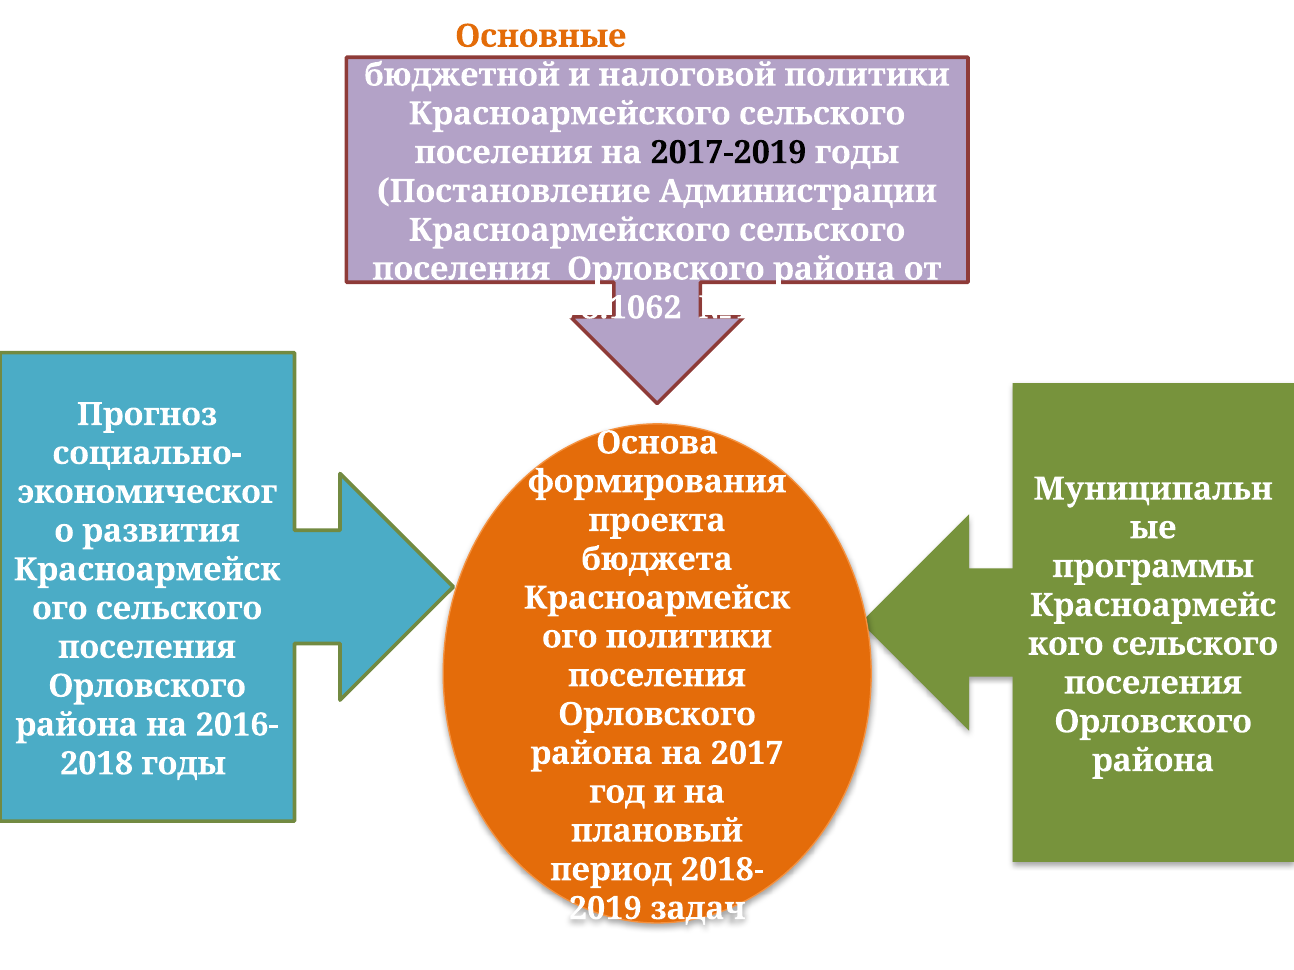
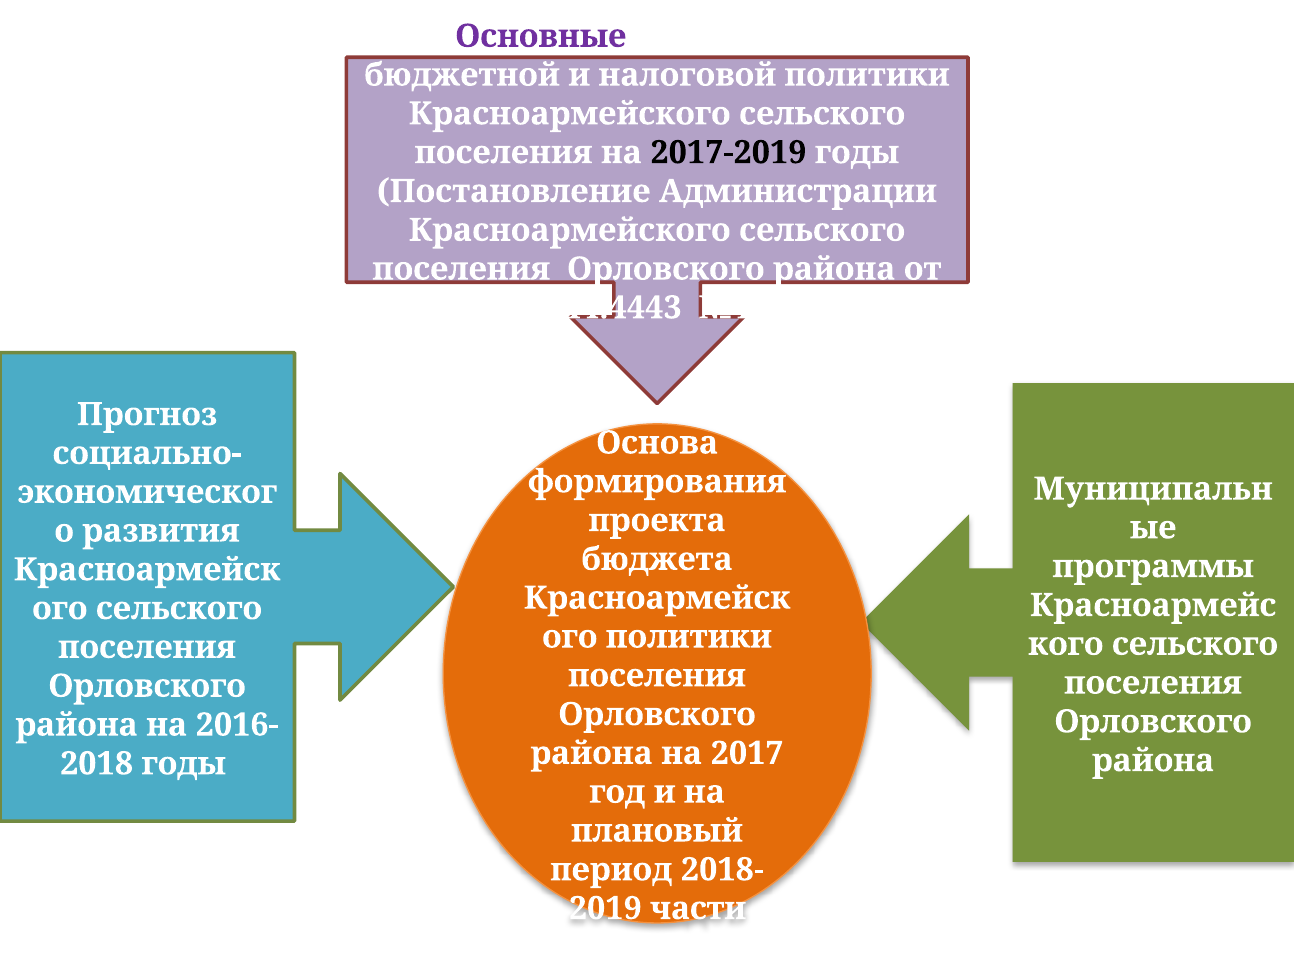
Основные colour: orange -> purple
12.78.1062: 12.78.1062 -> 65.44.4443
задач: задач -> части
